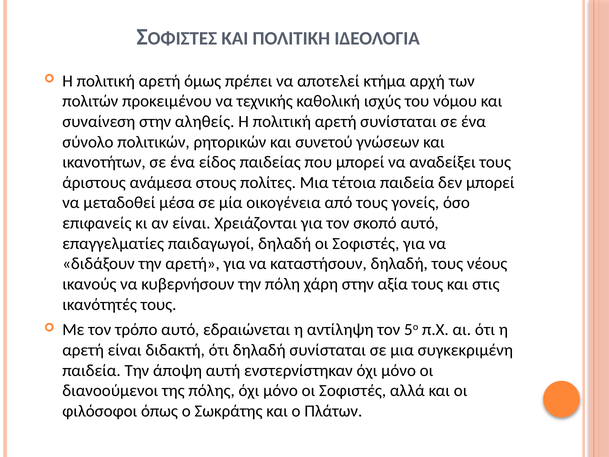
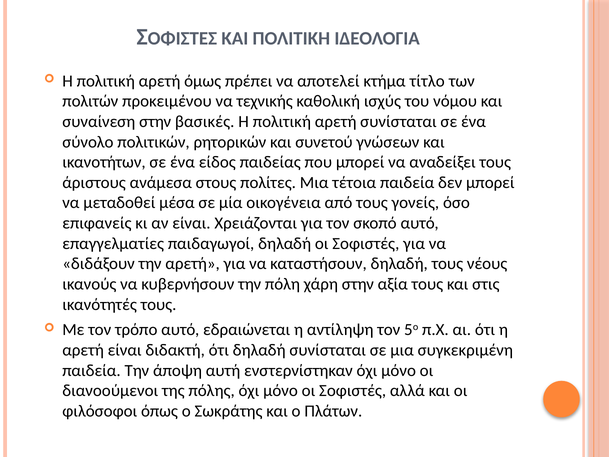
αρχή: αρχή -> τίτλο
αληθείς: αληθείς -> βασικές
